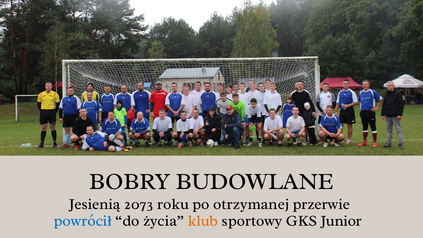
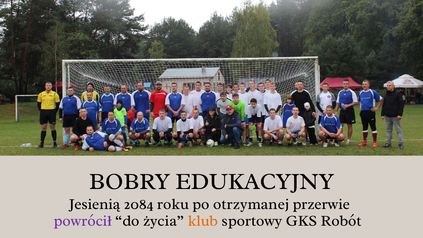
BUDOWLANE: BUDOWLANE -> EDUKACYJNY
2073: 2073 -> 2084
powrócił colour: blue -> purple
Junior: Junior -> Robót
